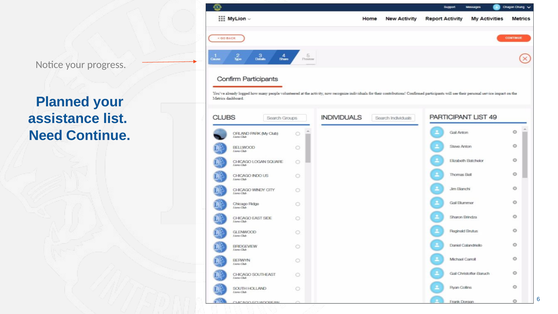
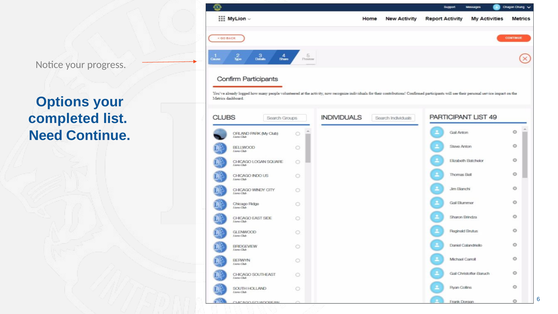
Planned: Planned -> Options
assistance: assistance -> completed
